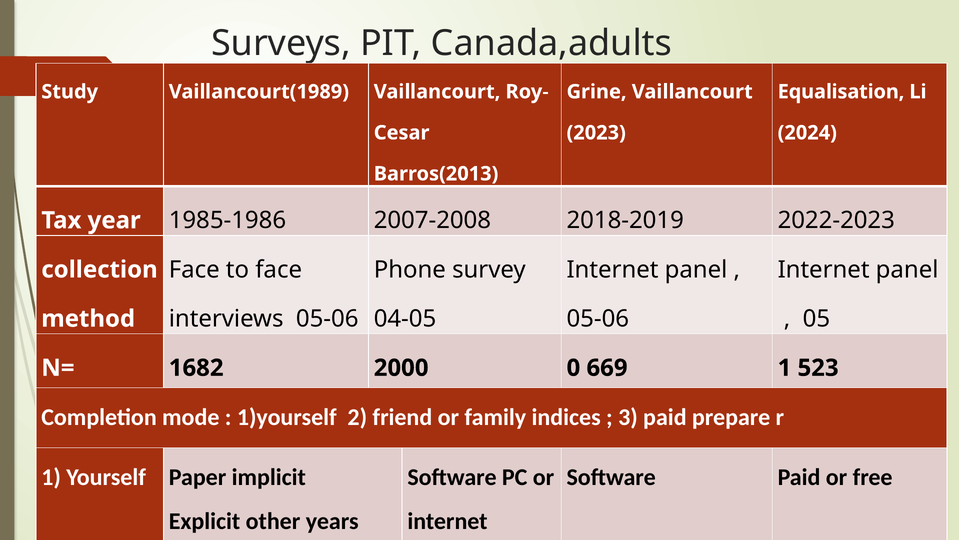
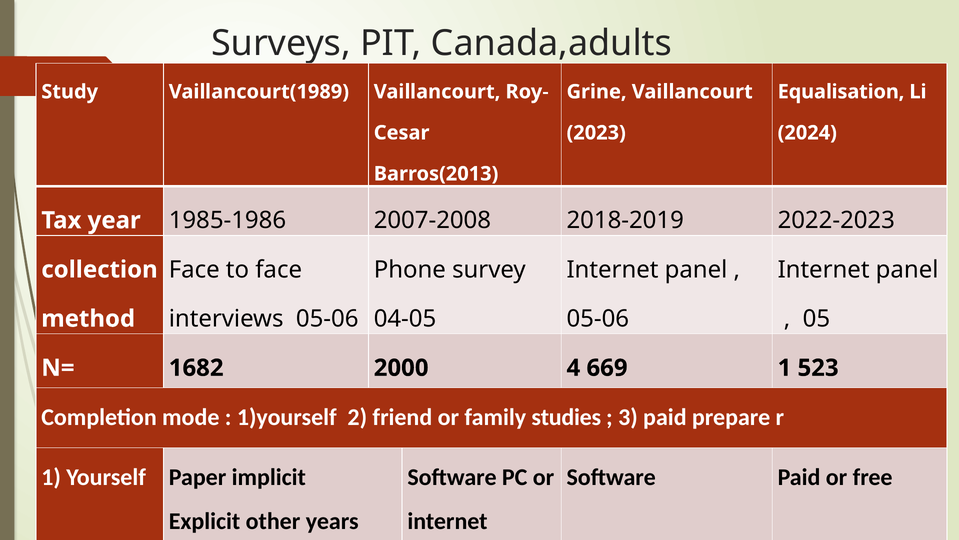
0: 0 -> 4
indices: indices -> studies
